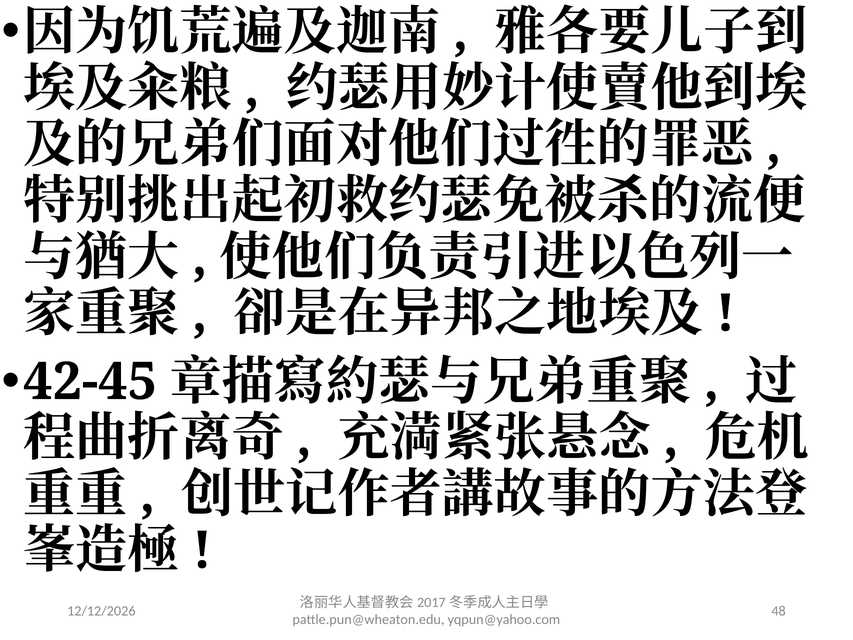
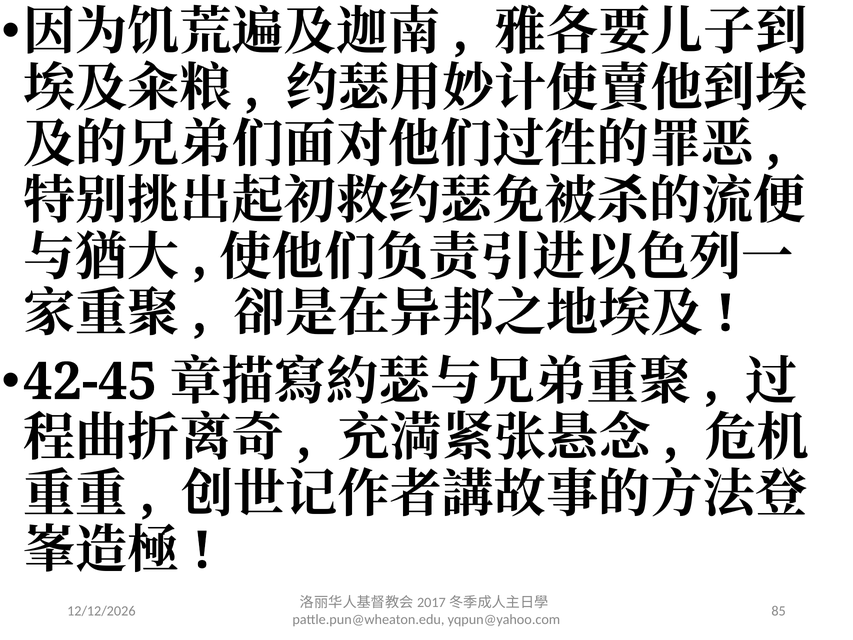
48: 48 -> 85
